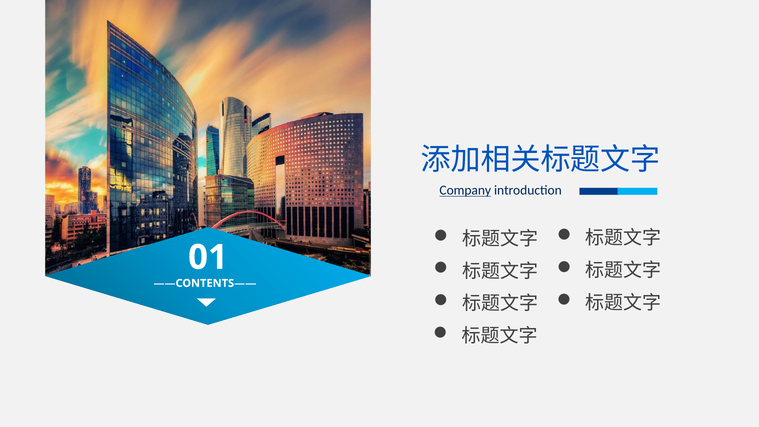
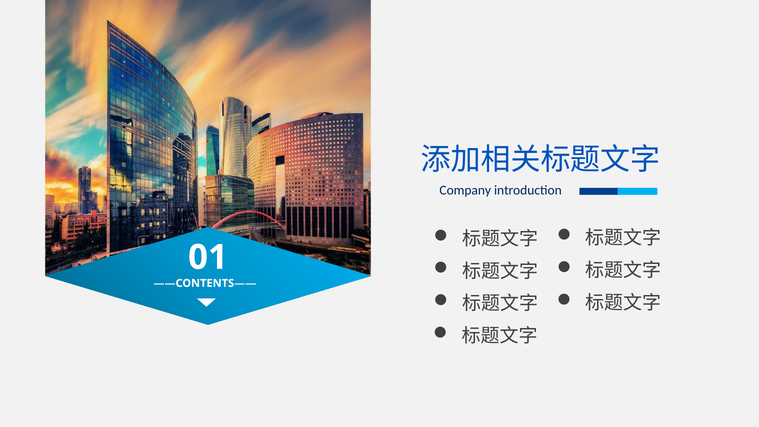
Company underline: present -> none
